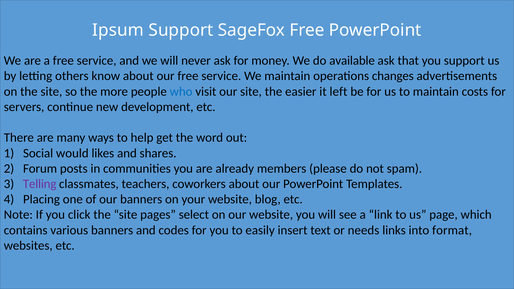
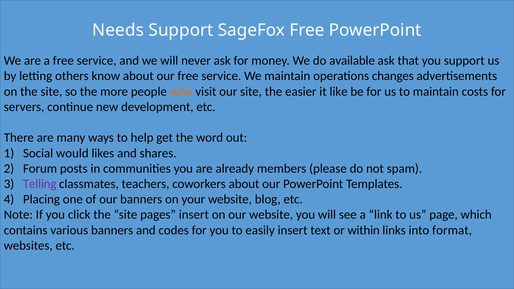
Ipsum: Ipsum -> Needs
who colour: blue -> orange
left: left -> like
pages select: select -> insert
needs: needs -> within
